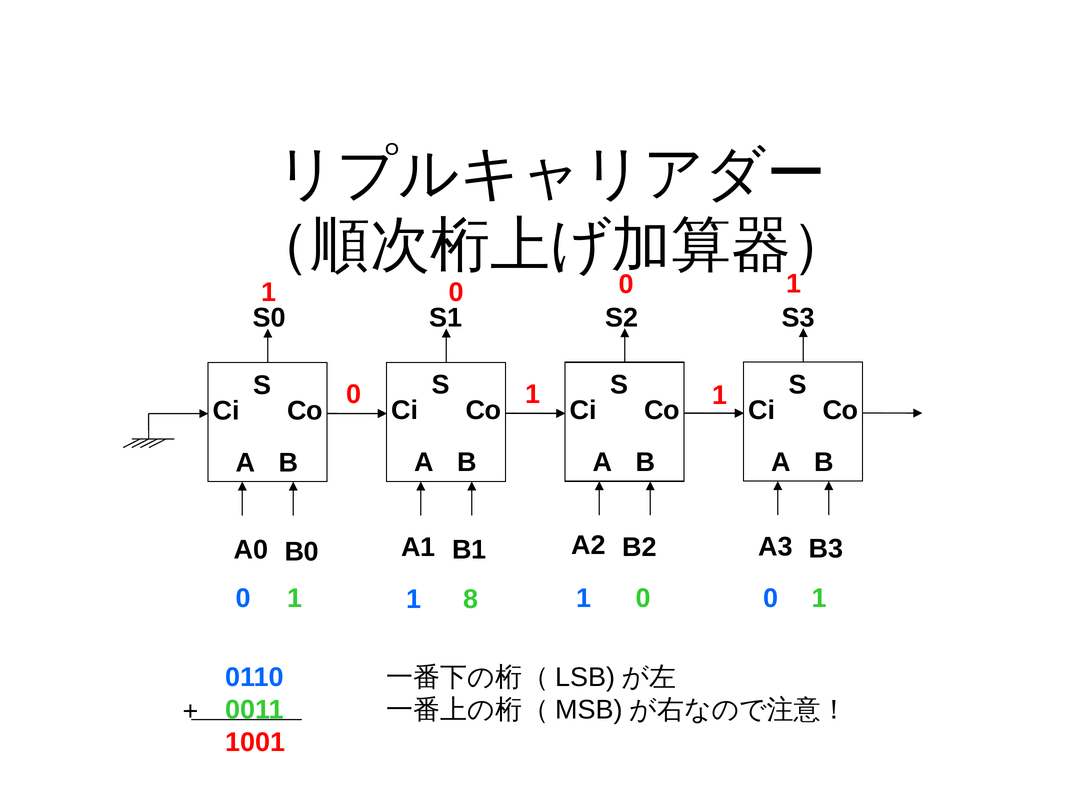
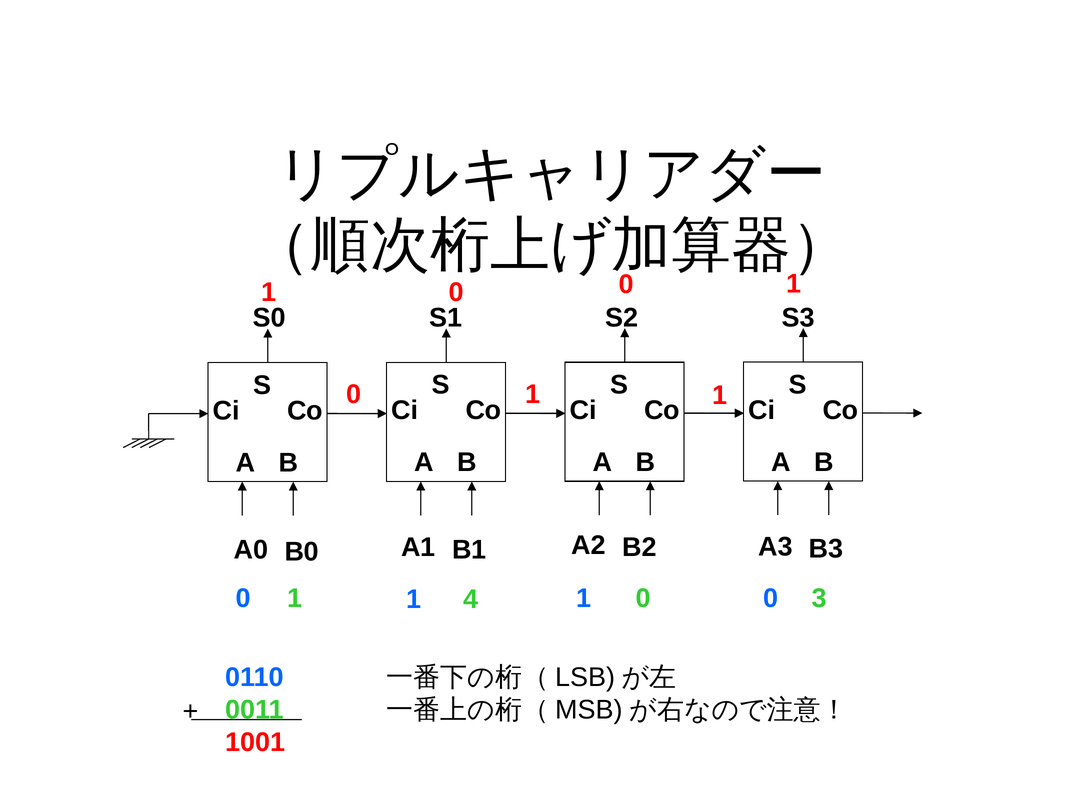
8: 8 -> 4
1 at (820, 598): 1 -> 3
